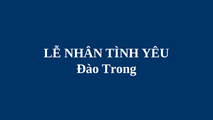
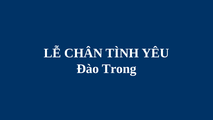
NHÂN: NHÂN -> CHÂN
